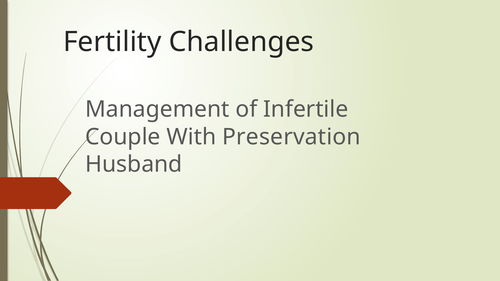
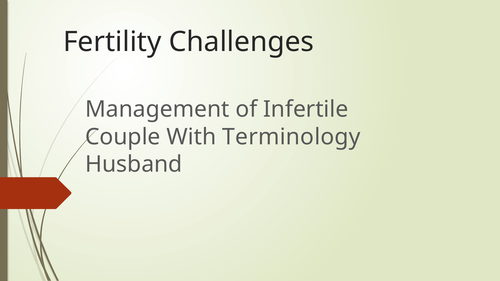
Preservation: Preservation -> Terminology
